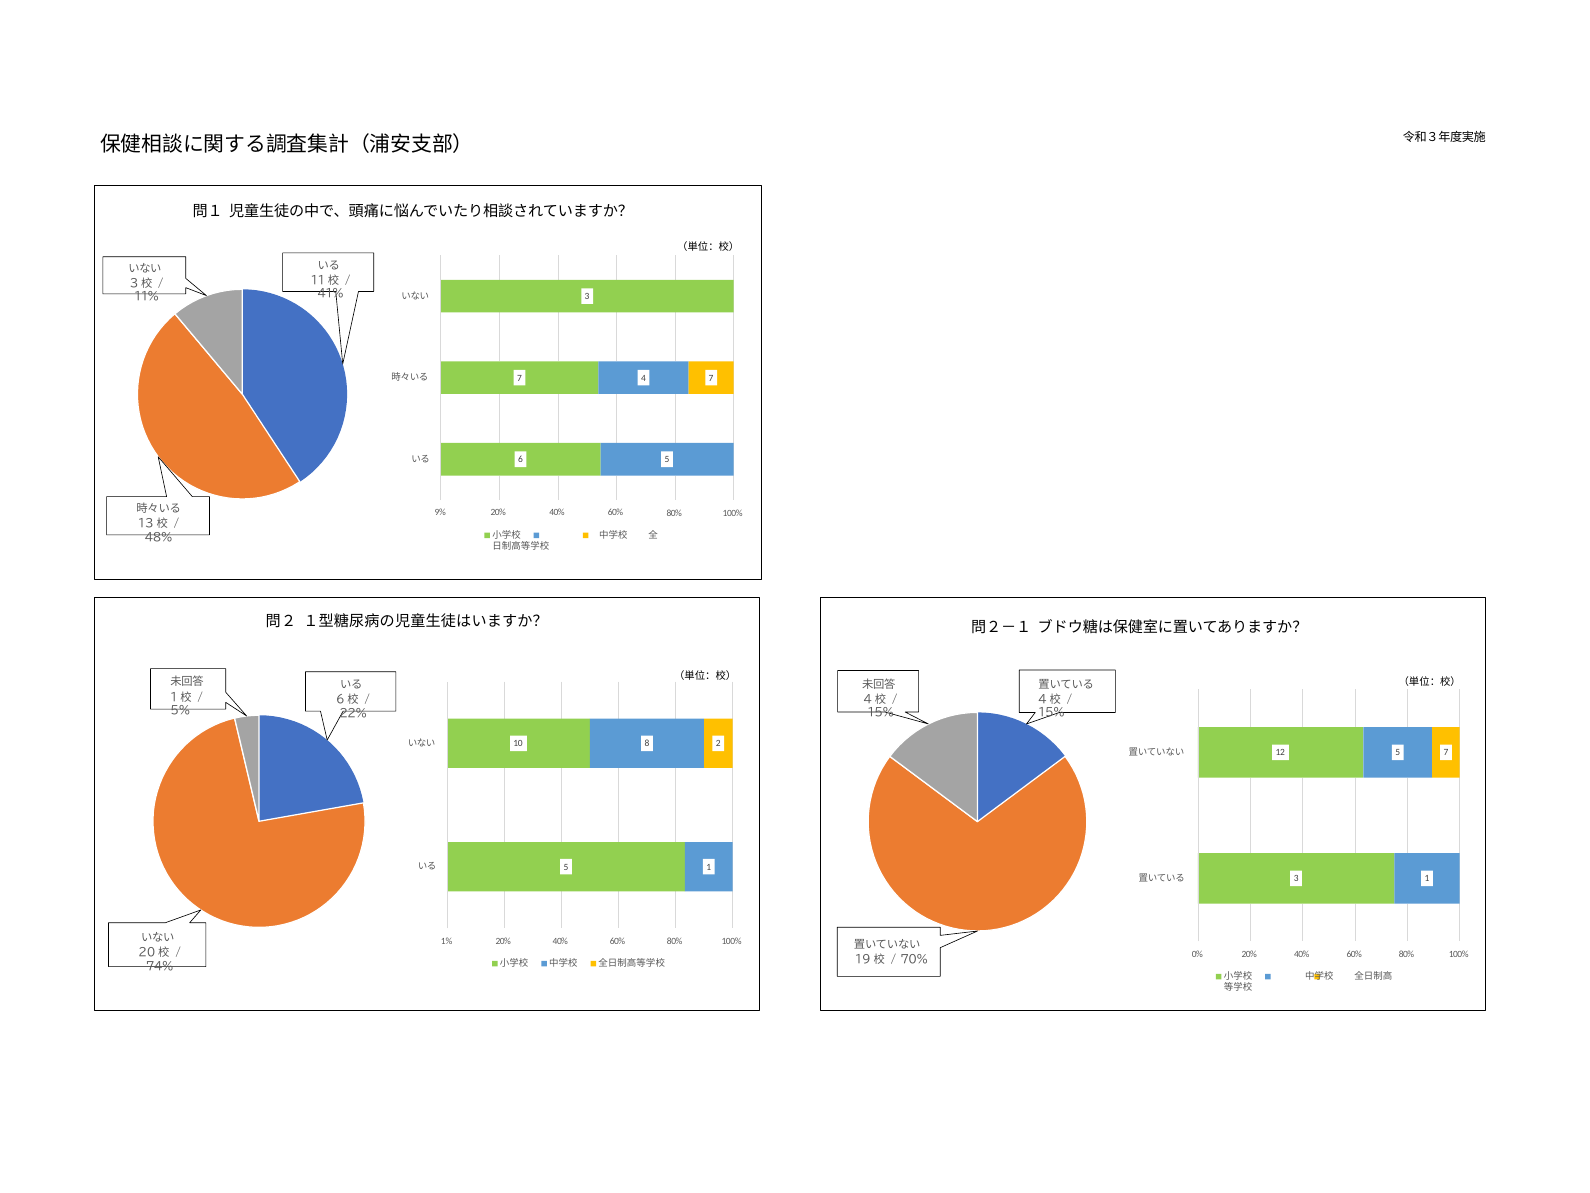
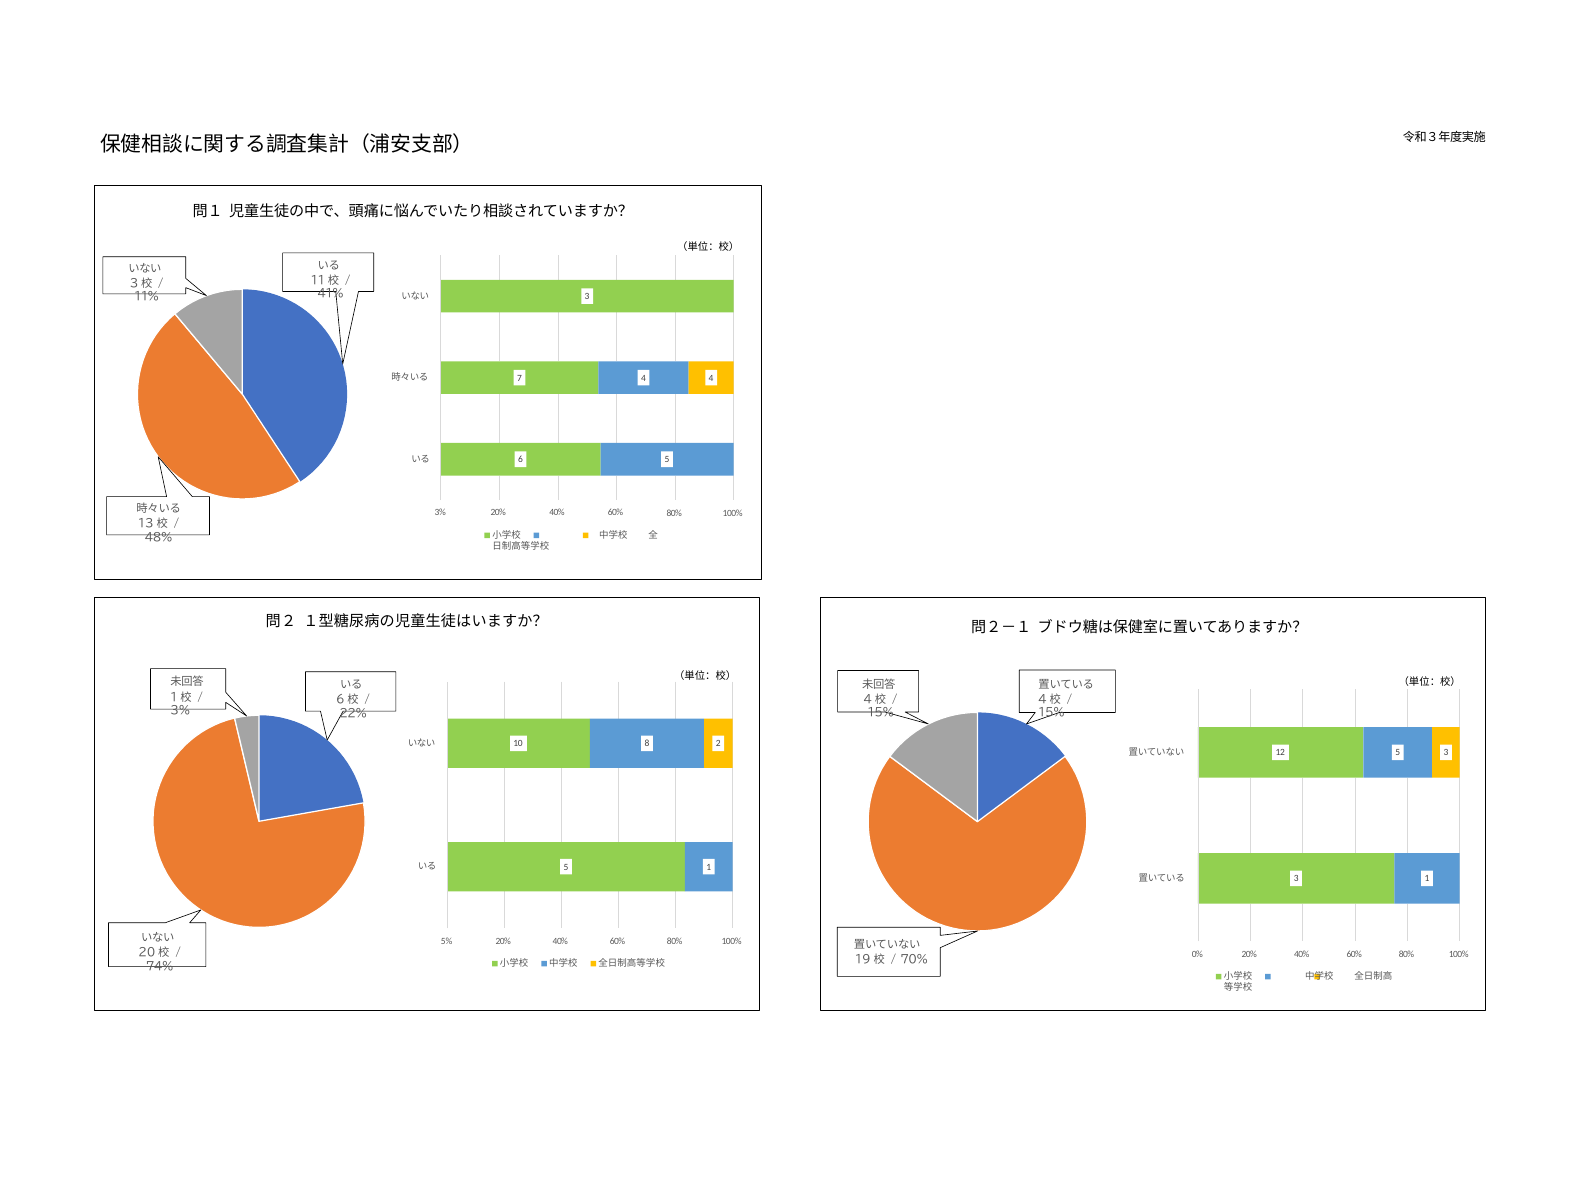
4 7: 7 -> 4
9% at (440, 513): 9% -> 3%
5% at (180, 711): 5% -> 3%
5 7: 7 -> 3
1%: 1% -> 5%
